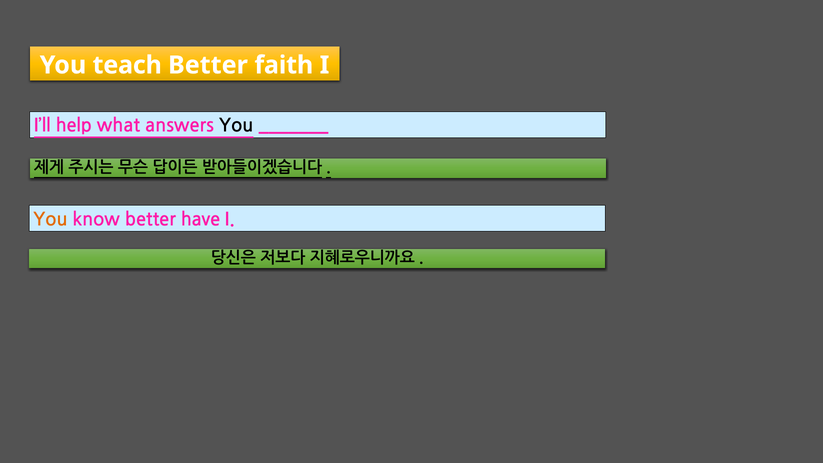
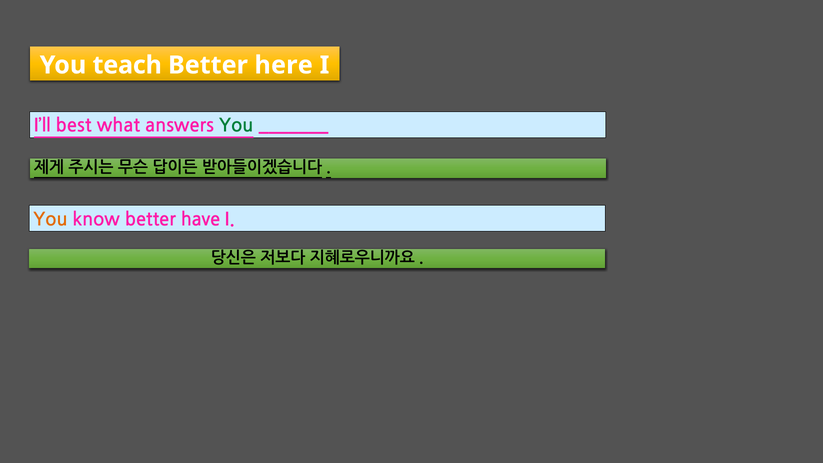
faith: faith -> here
help: help -> best
You at (236, 126) colour: black -> green
